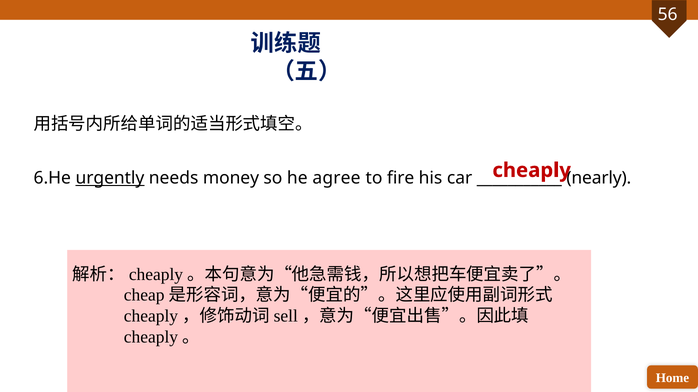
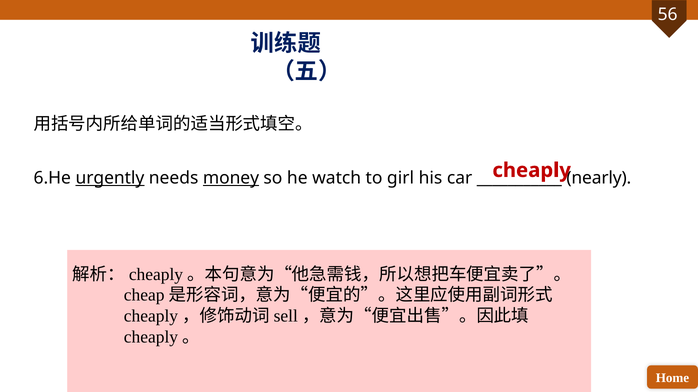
money underline: none -> present
agree: agree -> watch
fire: fire -> girl
